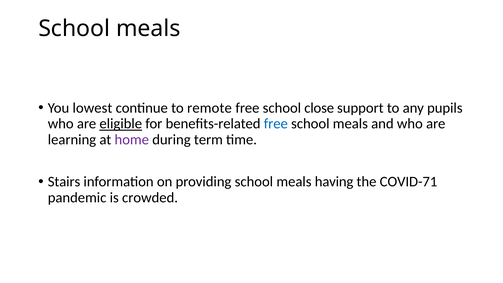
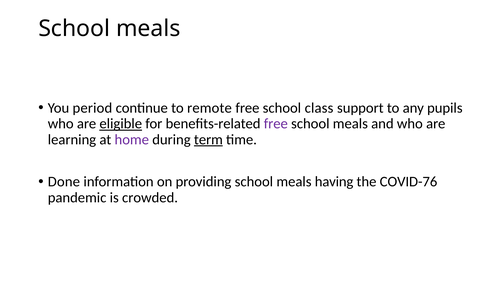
lowest: lowest -> period
close: close -> class
free at (276, 124) colour: blue -> purple
term underline: none -> present
Stairs: Stairs -> Done
COVID-71: COVID-71 -> COVID-76
